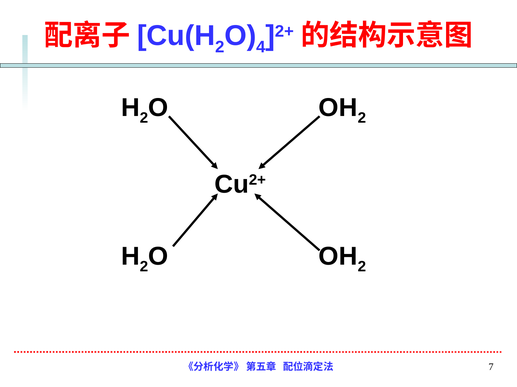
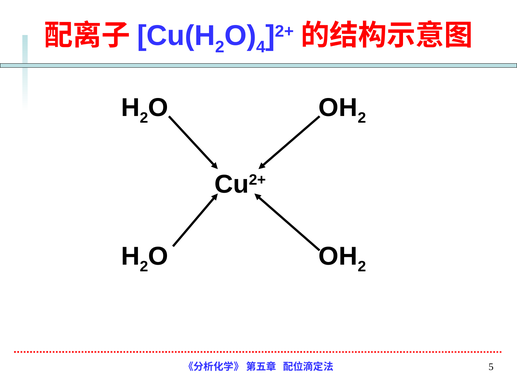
7: 7 -> 5
